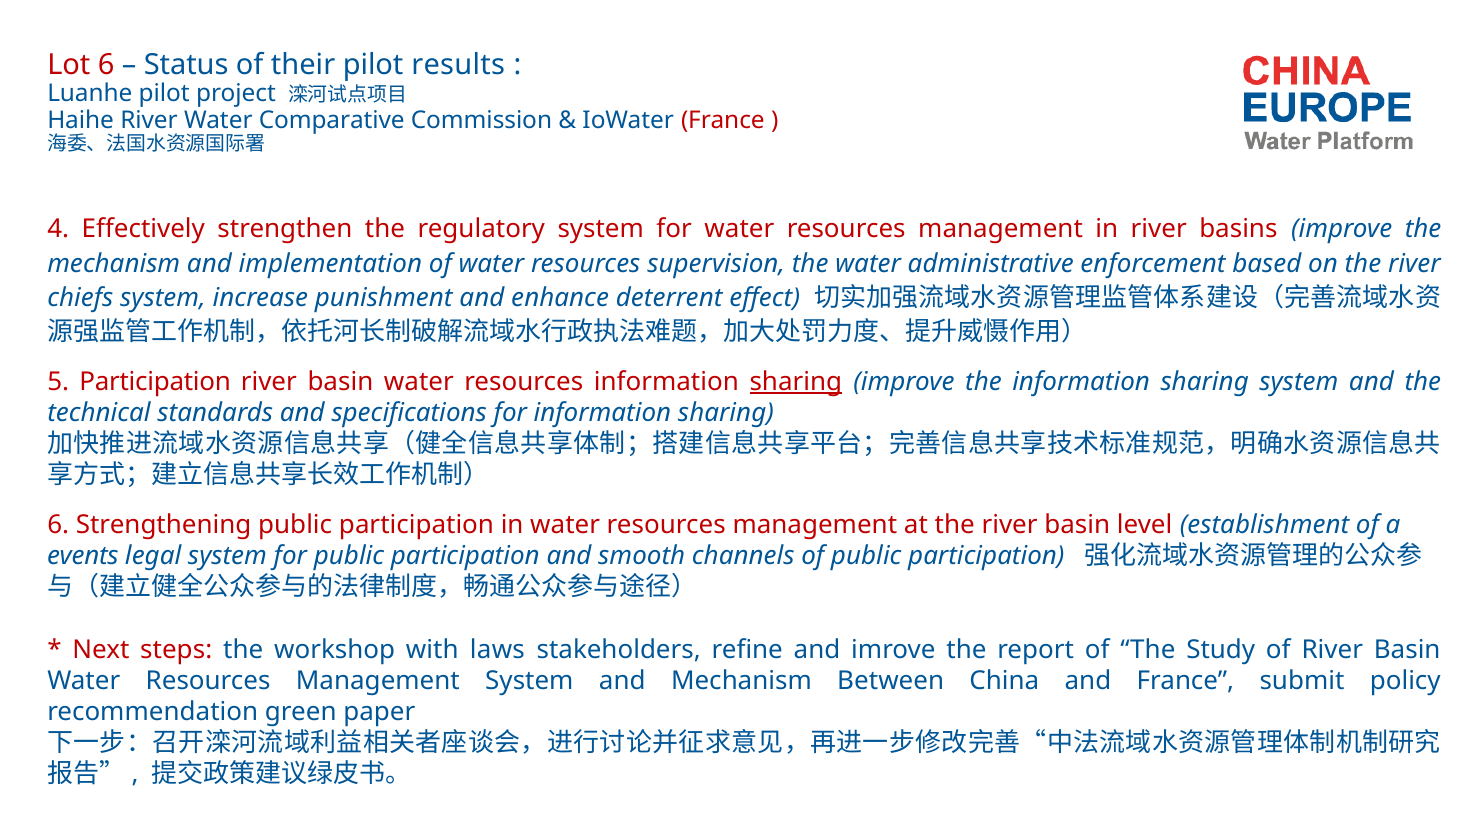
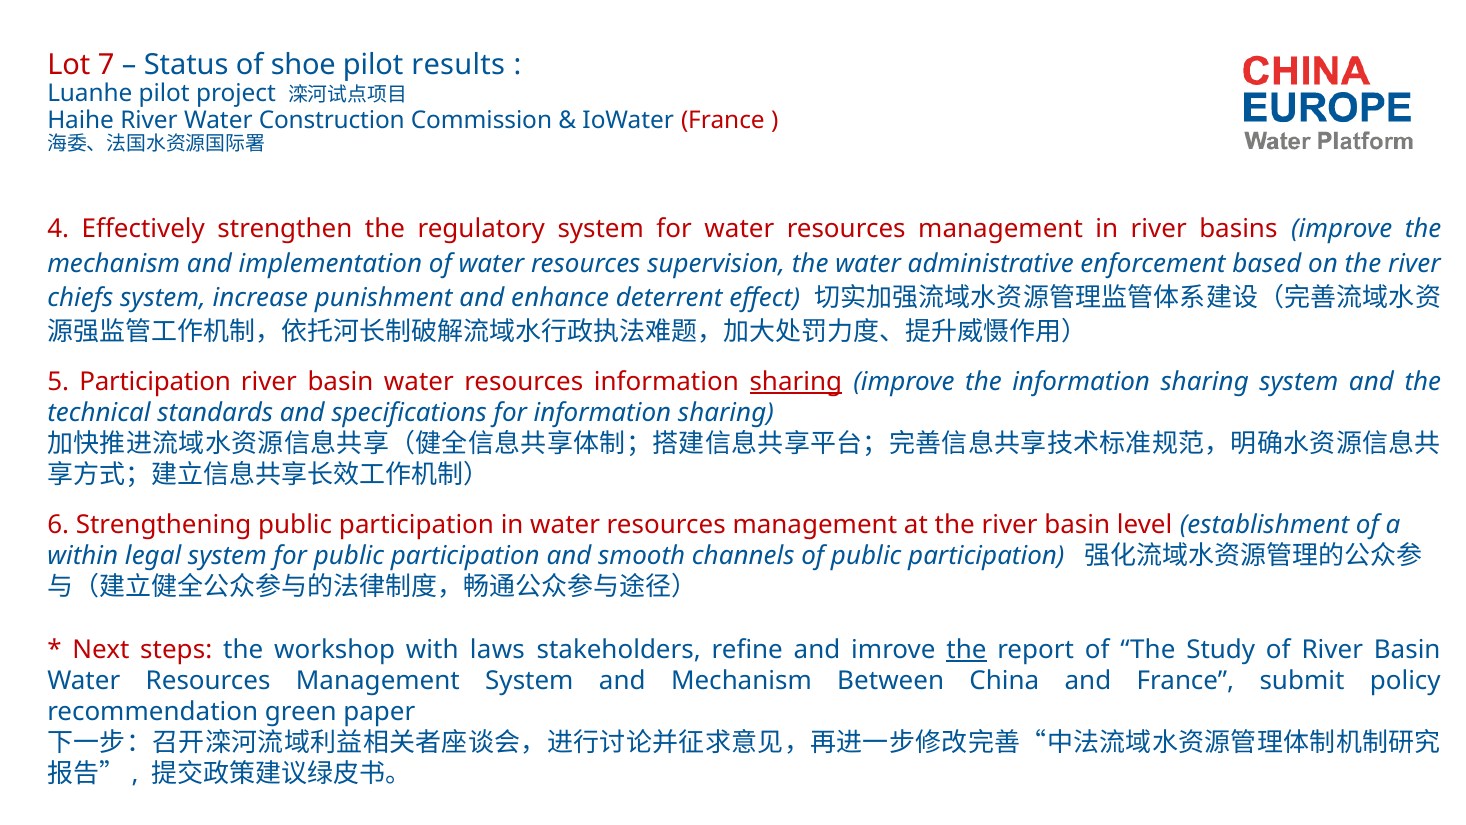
Lot 6: 6 -> 7
their: their -> shoe
Comparative: Comparative -> Construction
events: events -> within
the at (967, 649) underline: none -> present
